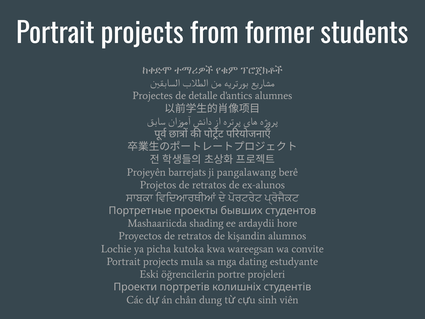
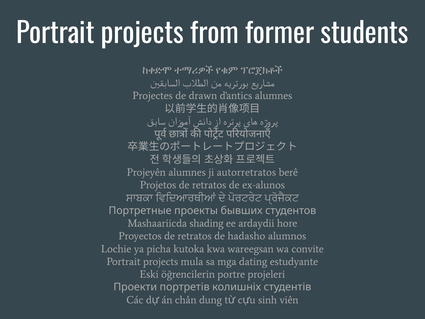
detalle: detalle -> drawn
Projeyên barrejats: barrejats -> alumnes
pangalawang: pangalawang -> autorretratos
kişandin: kişandin -> hadasho
